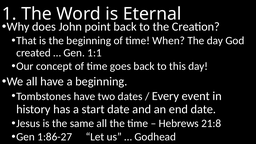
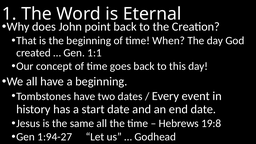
21:8: 21:8 -> 19:8
1:86-27: 1:86-27 -> 1:94-27
